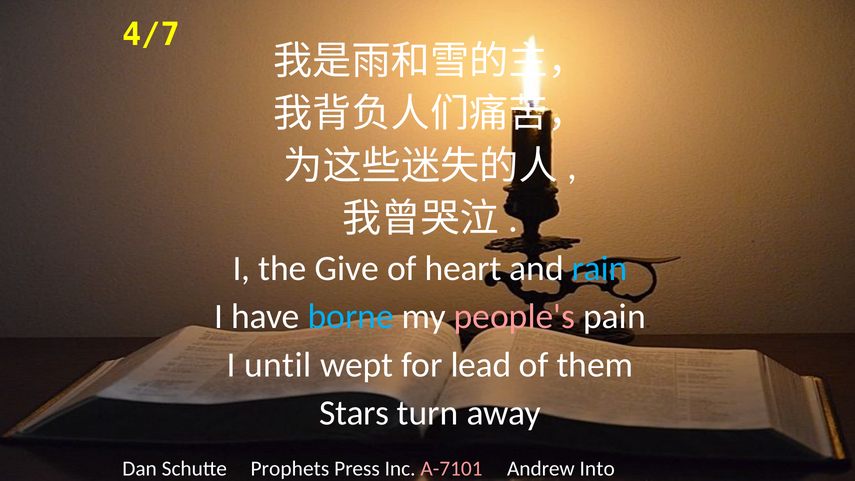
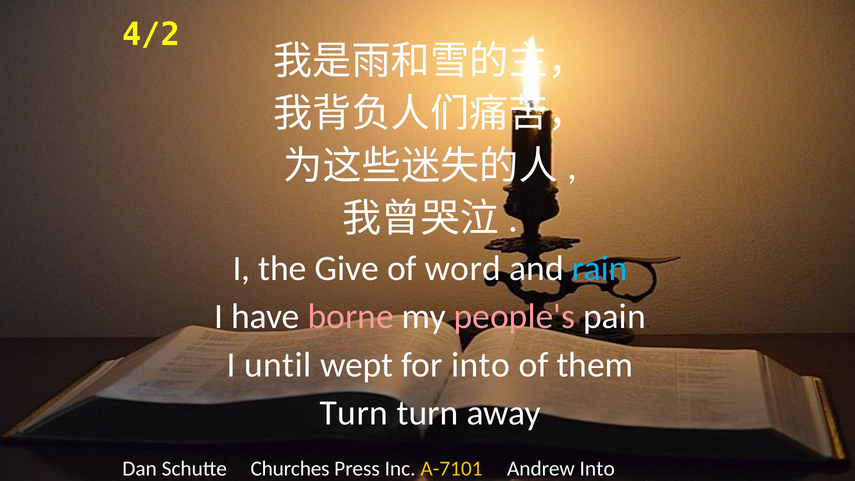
4/7: 4/7 -> 4/2
heart: heart -> word
borne colour: light blue -> pink
for lead: lead -> into
Stars at (354, 413): Stars -> Turn
Prophets: Prophets -> Churches
A-7101 colour: pink -> yellow
